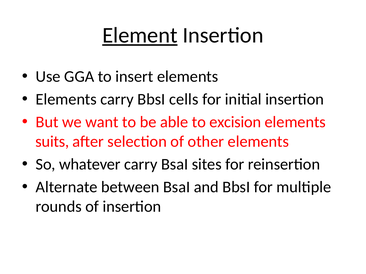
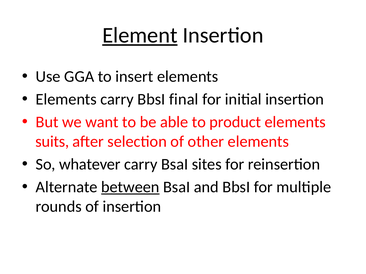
cells: cells -> final
excision: excision -> product
between underline: none -> present
